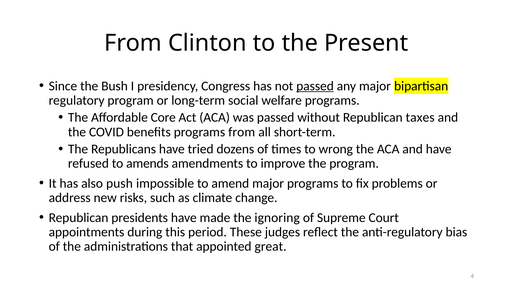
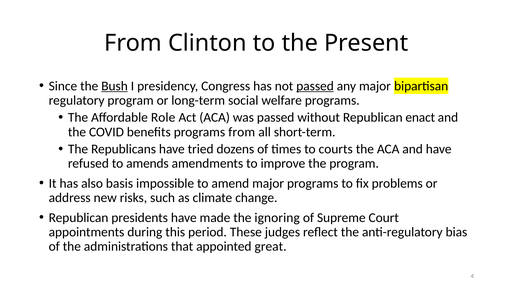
Bush underline: none -> present
Core: Core -> Role
taxes: taxes -> enact
wrong: wrong -> courts
push: push -> basis
